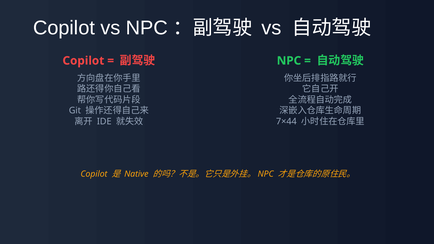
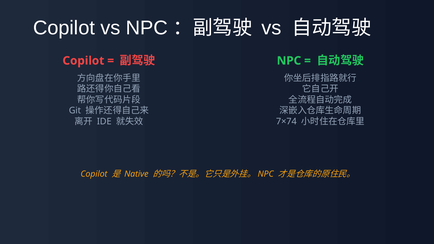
7×44: 7×44 -> 7×74
